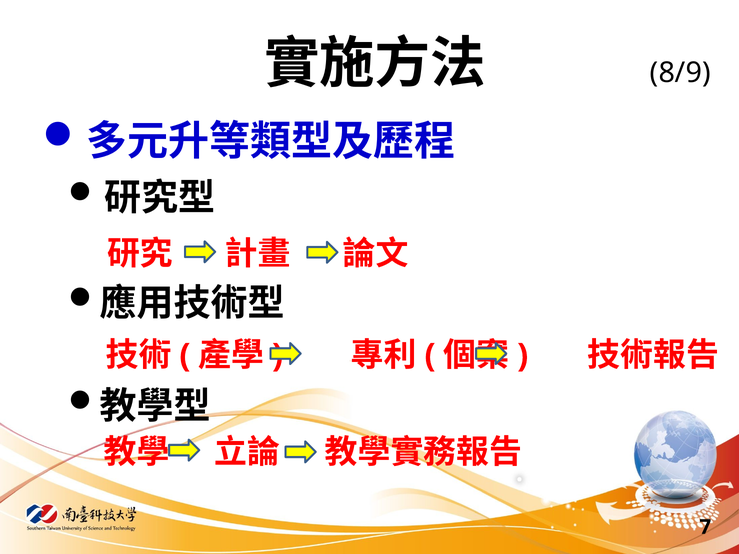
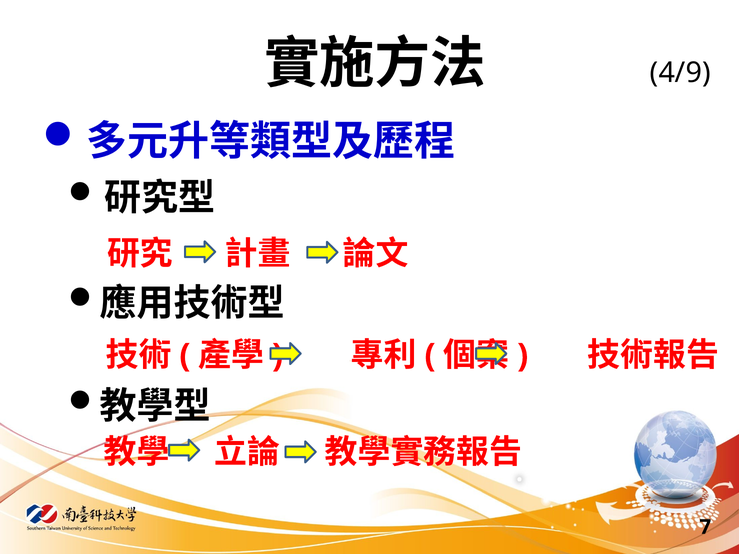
8/9: 8/9 -> 4/9
